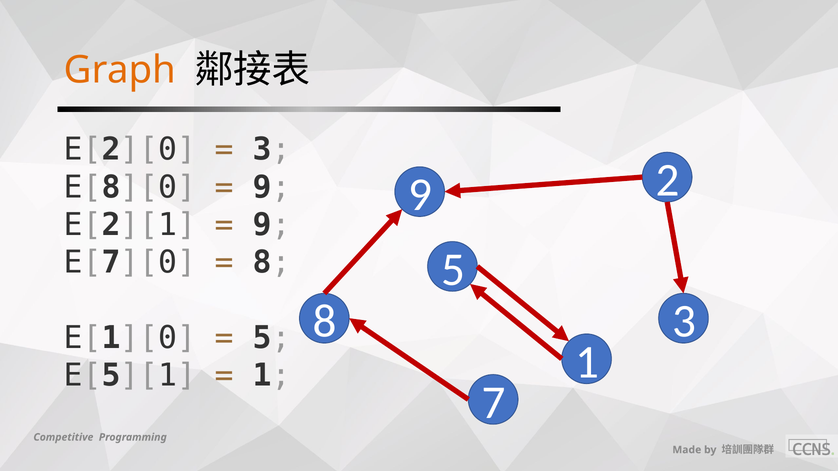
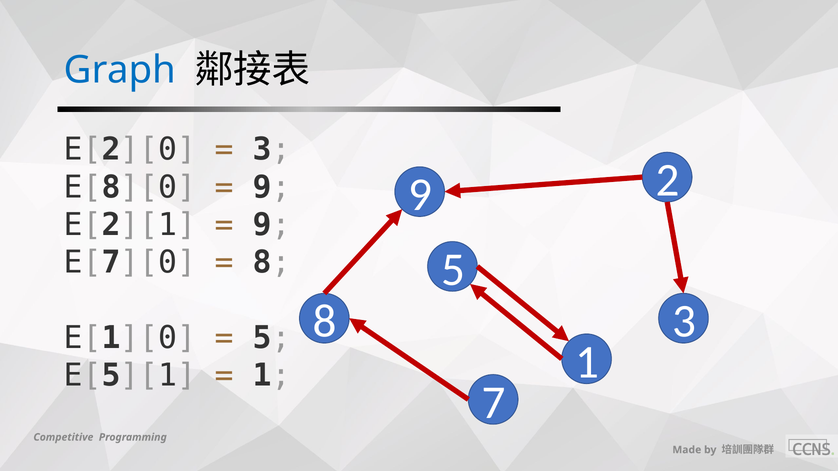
Graph colour: orange -> blue
